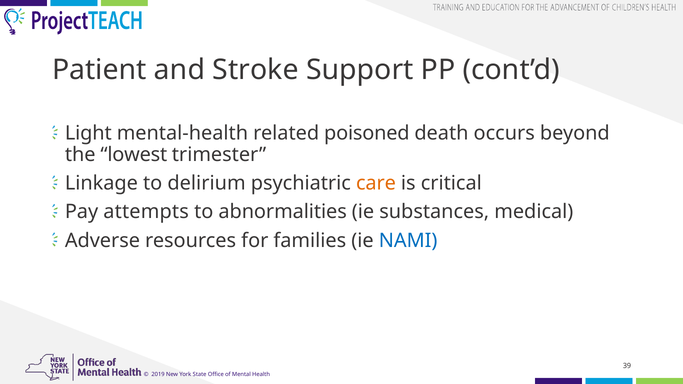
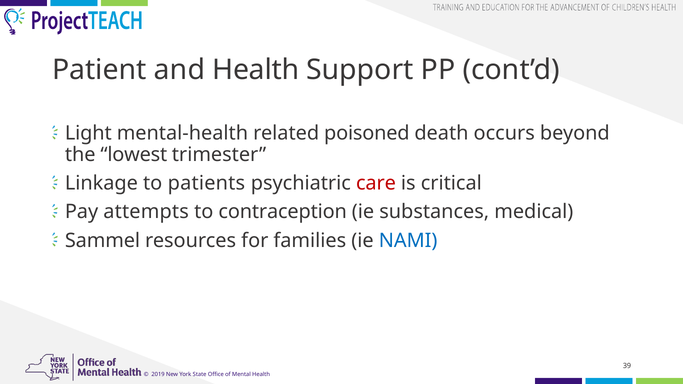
and Stroke: Stroke -> Health
delirium: delirium -> patients
care colour: orange -> red
abnormalities: abnormalities -> contraception
Adverse: Adverse -> Sammel
